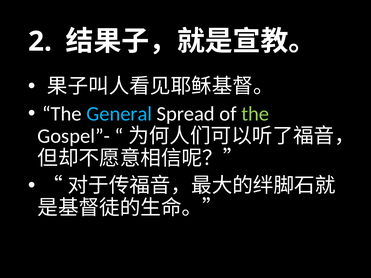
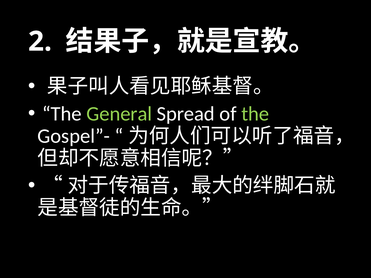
General colour: light blue -> light green
